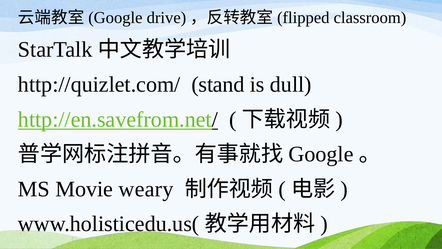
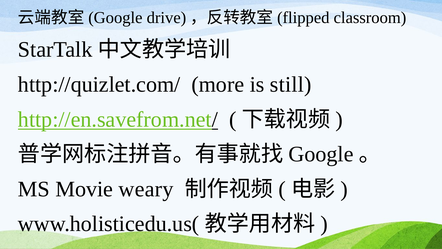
stand: stand -> more
dull: dull -> still
